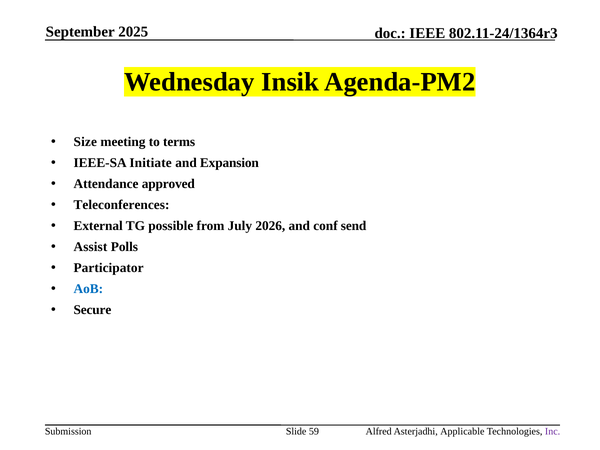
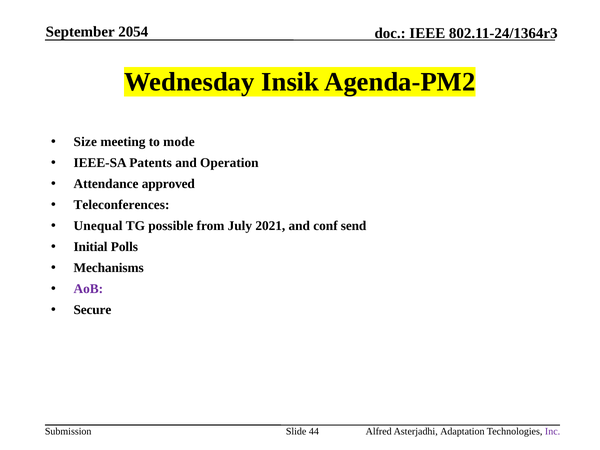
2025: 2025 -> 2054
terms: terms -> mode
Initiate: Initiate -> Patents
Expansion: Expansion -> Operation
External: External -> Unequal
2026: 2026 -> 2021
Assist: Assist -> Initial
Participator: Participator -> Mechanisms
AoB colour: blue -> purple
59: 59 -> 44
Applicable: Applicable -> Adaptation
